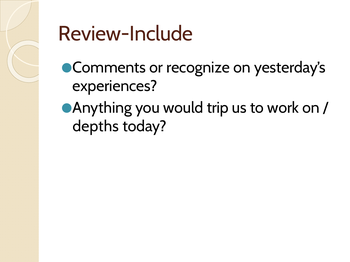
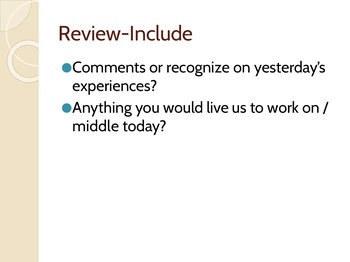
trip: trip -> live
depths: depths -> middle
